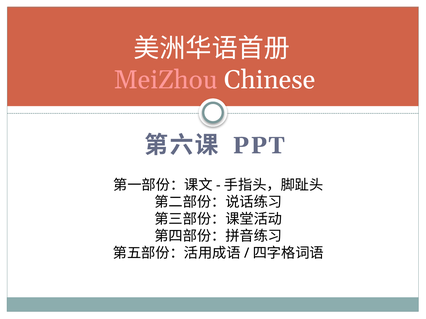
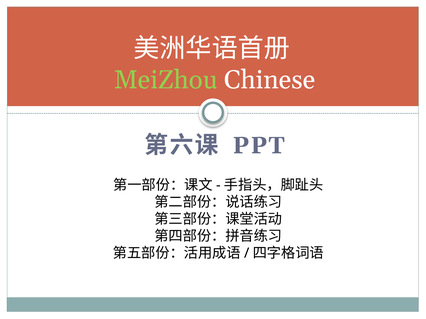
MeiZhou colour: pink -> light green
